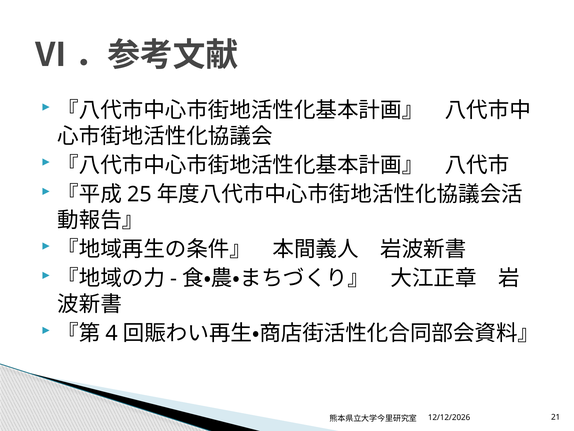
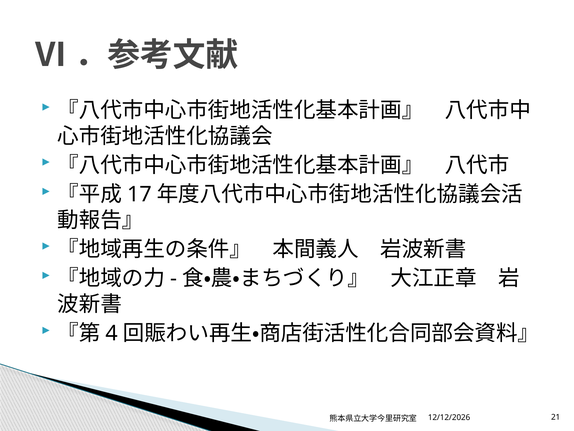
25: 25 -> 17
